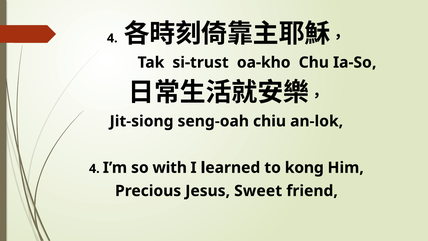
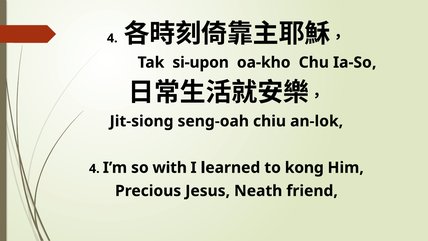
si-trust: si-trust -> si-upon
Sweet: Sweet -> Neath
